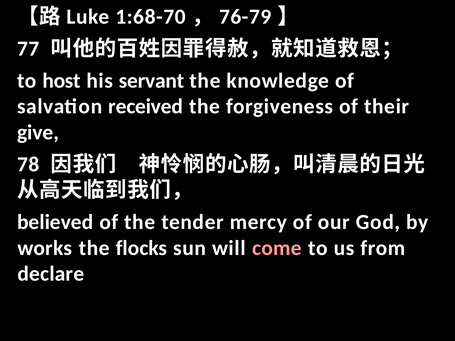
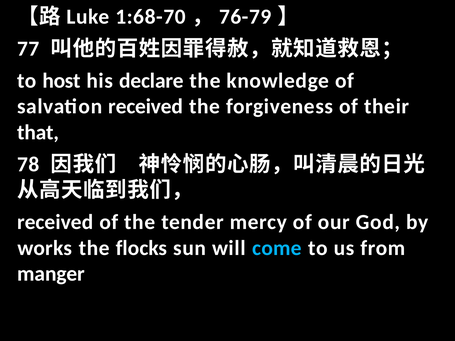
servant: servant -> declare
give: give -> that
believed at (55, 222): believed -> received
come colour: pink -> light blue
declare: declare -> manger
